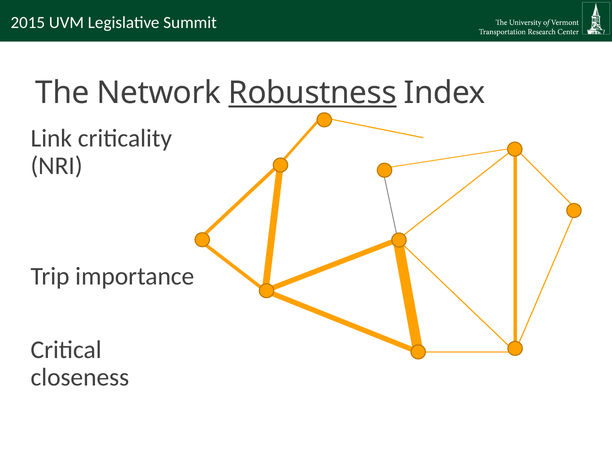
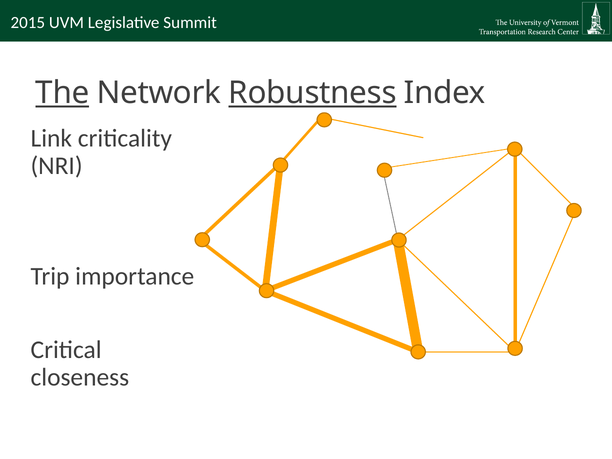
The underline: none -> present
